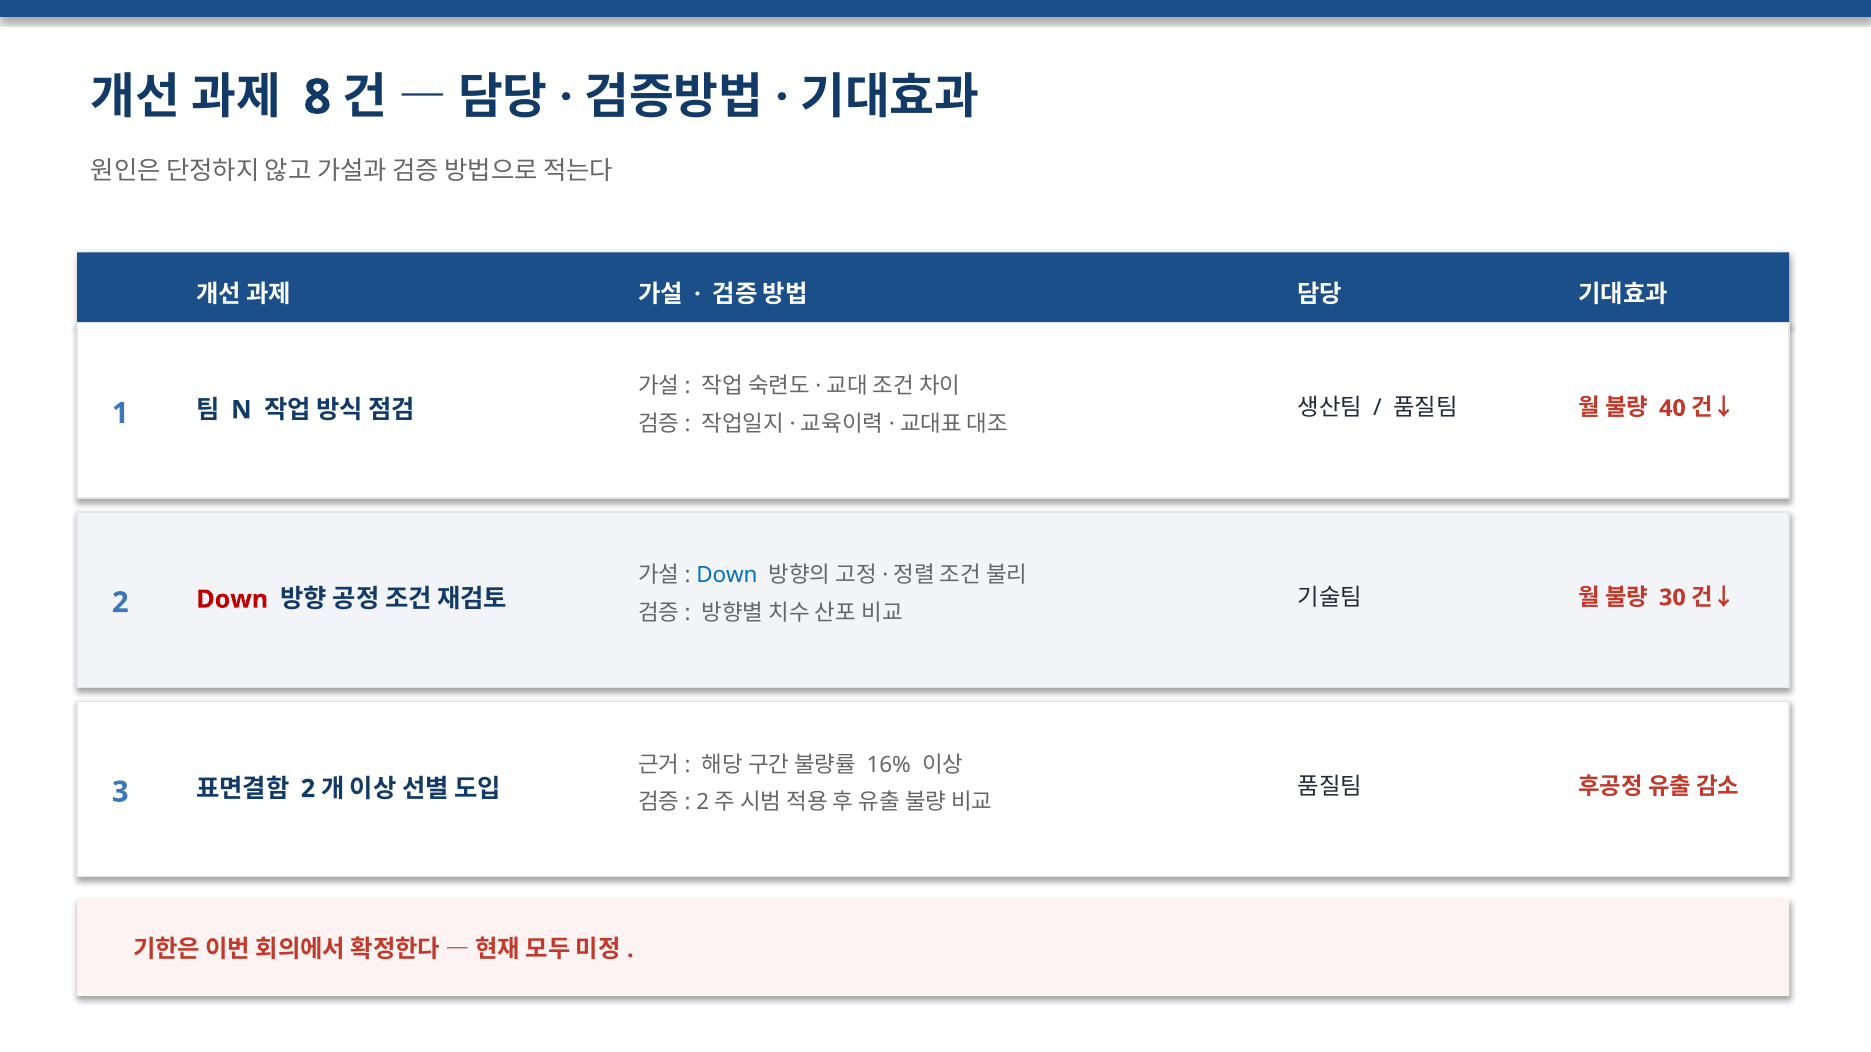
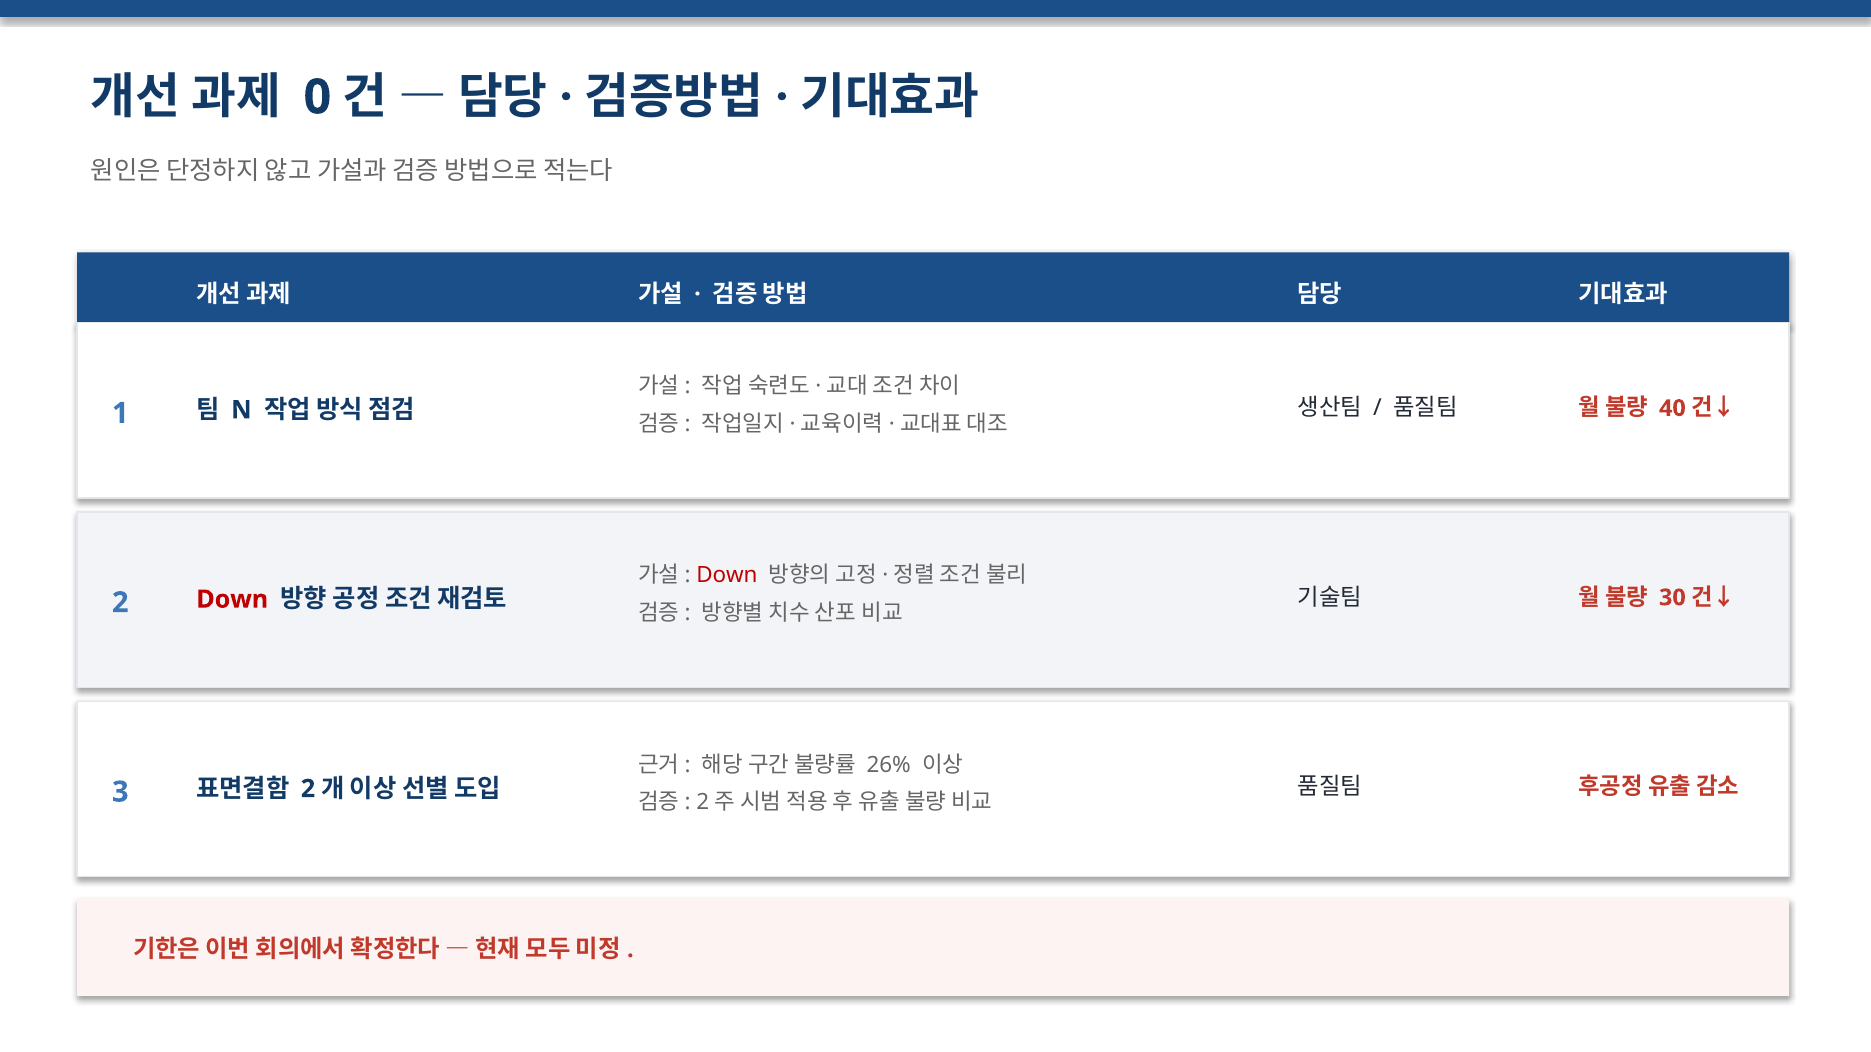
8: 8 -> 0
Down at (727, 576) colour: blue -> red
16%: 16% -> 26%
